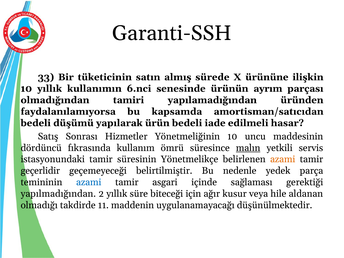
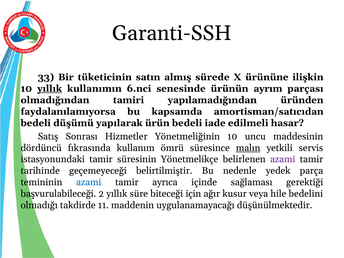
yıllık at (50, 89) underline: none -> present
azami at (283, 159) colour: orange -> purple
geçerlidir: geçerlidir -> tarihinde
asgari: asgari -> ayrıca
yapılmadığından: yapılmadığından -> başvurulabileceği
aldanan: aldanan -> bedelini
